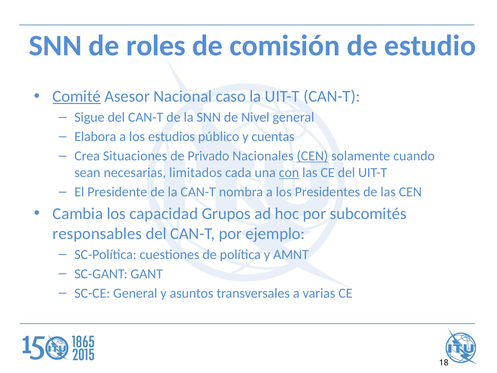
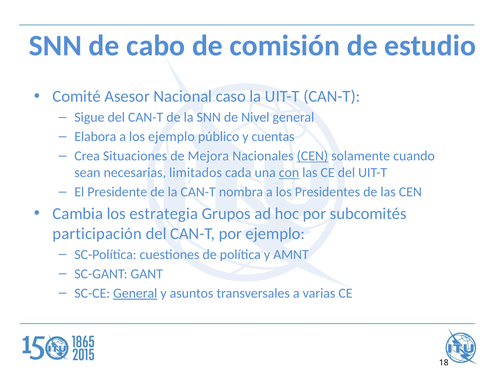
roles: roles -> cabo
Comité underline: present -> none
los estudios: estudios -> ejemplo
Privado: Privado -> Mejora
capacidad: capacidad -> estrategia
responsables: responsables -> participación
General at (135, 293) underline: none -> present
